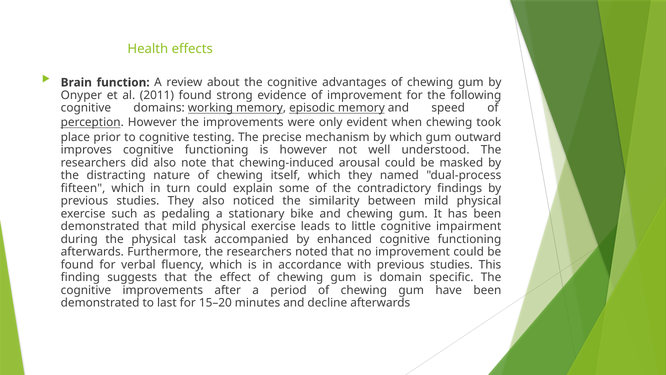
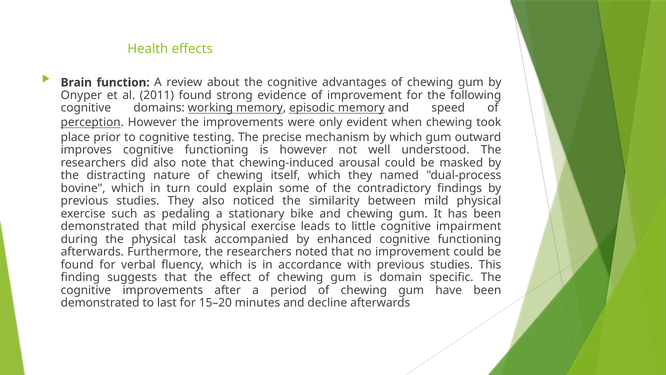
fifteen: fifteen -> bovine
